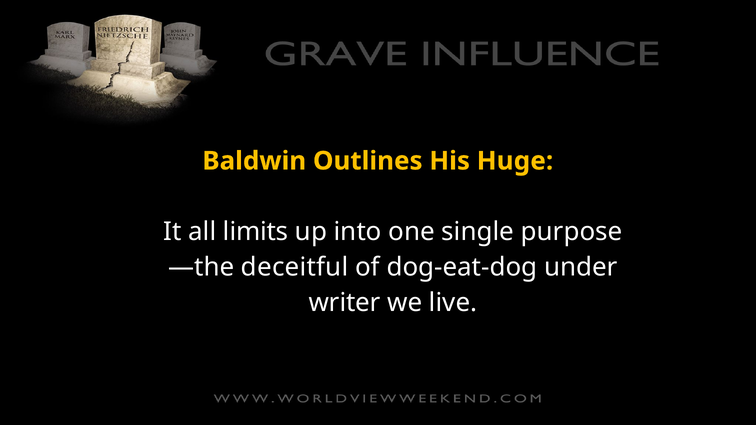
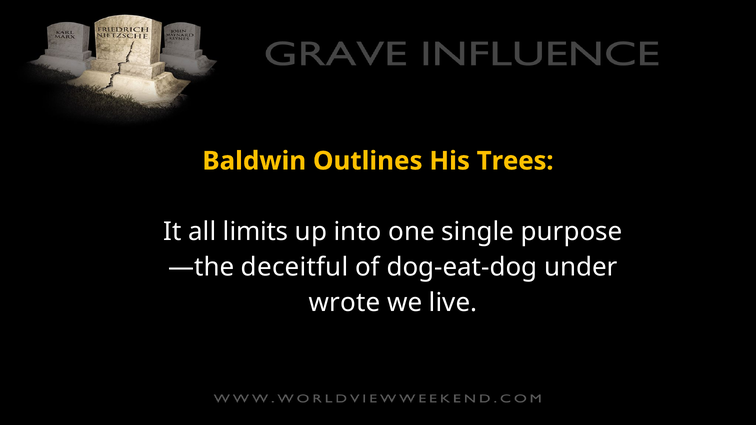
Huge: Huge -> Trees
writer: writer -> wrote
